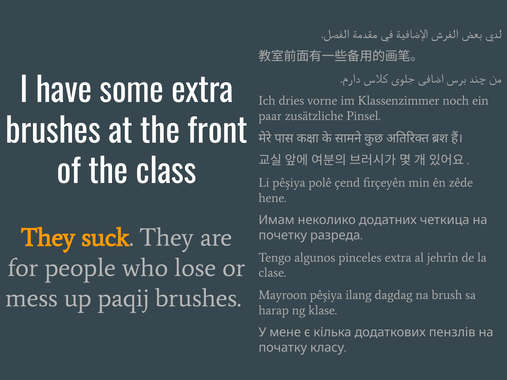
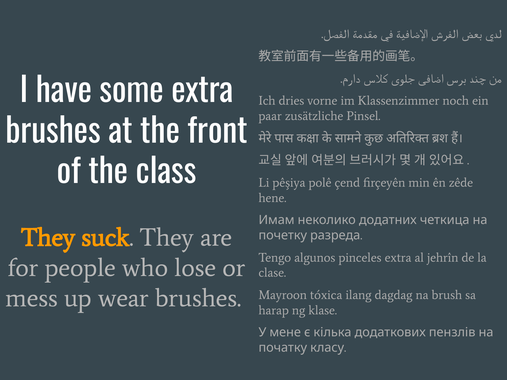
paqij: paqij -> wear
Mayroon pêşiya: pêşiya -> tóxica
